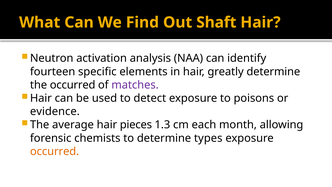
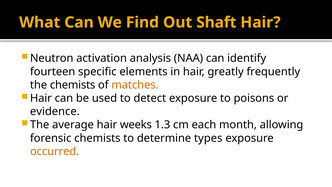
greatly determine: determine -> frequently
the occurred: occurred -> chemists
matches colour: purple -> orange
pieces: pieces -> weeks
